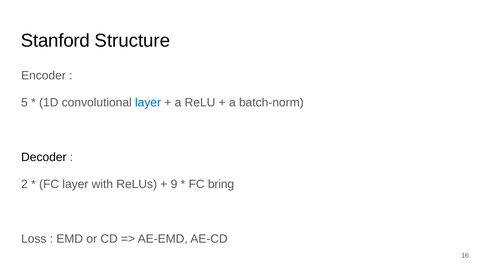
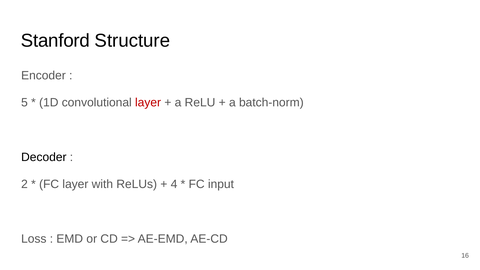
layer at (148, 103) colour: blue -> red
9: 9 -> 4
bring: bring -> input
